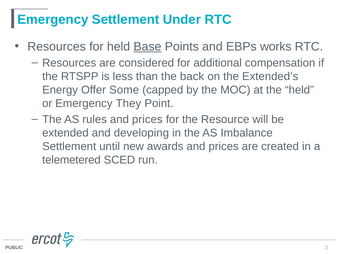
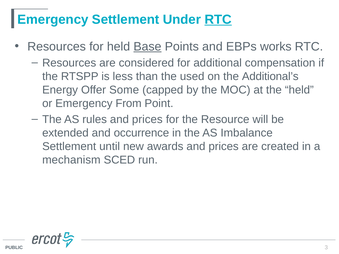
RTC at (218, 20) underline: none -> present
back: back -> used
Extended’s: Extended’s -> Additional’s
They: They -> From
developing: developing -> occurrence
telemetered: telemetered -> mechanism
